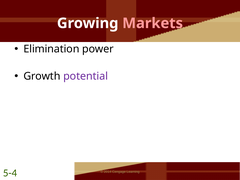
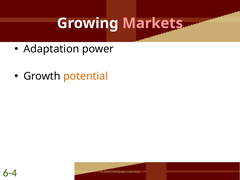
Elimination: Elimination -> Adaptation
potential colour: purple -> orange
5-4: 5-4 -> 6-4
